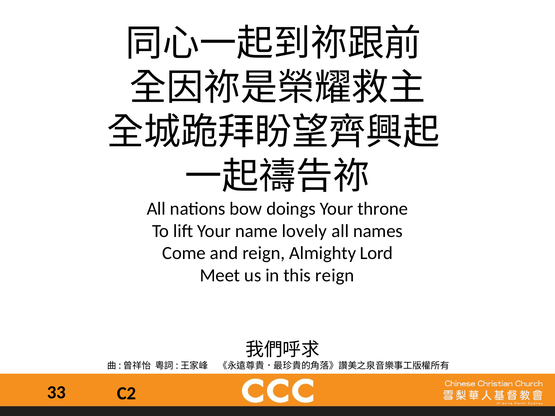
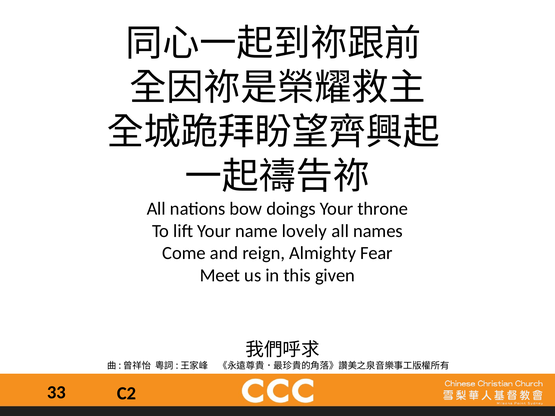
Lord: Lord -> Fear
this reign: reign -> given
